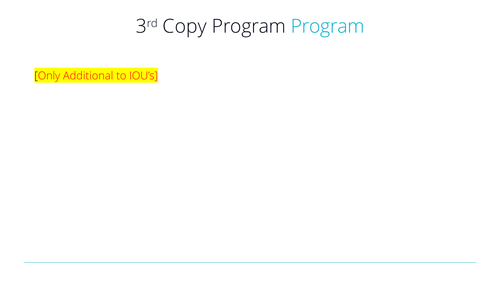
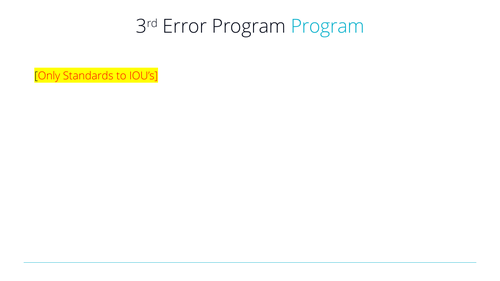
Copy: Copy -> Error
Additional: Additional -> Standards
